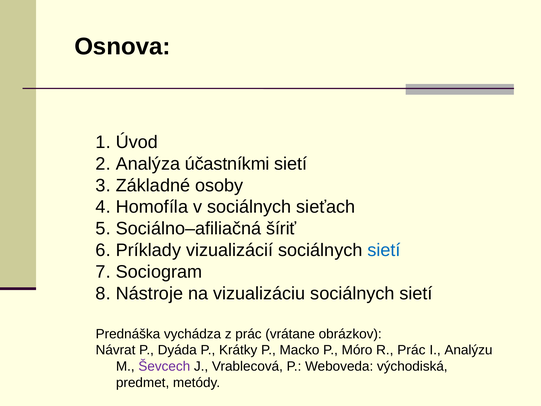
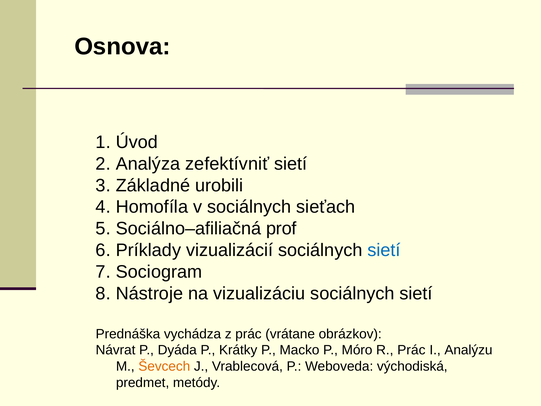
účastníkmi: účastníkmi -> zefektívniť
osoby: osoby -> urobili
šíriť: šíriť -> prof
Ševcech colour: purple -> orange
